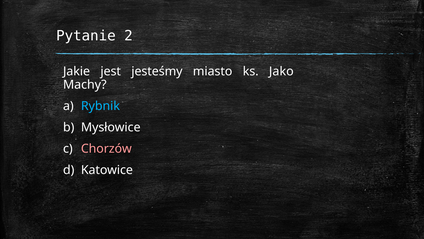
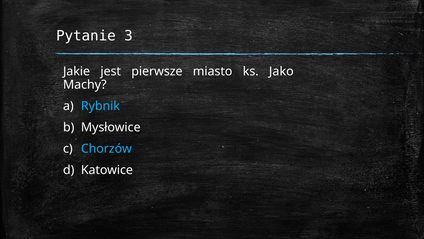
2: 2 -> 3
jesteśmy: jesteśmy -> pierwsze
Chorzów colour: pink -> light blue
